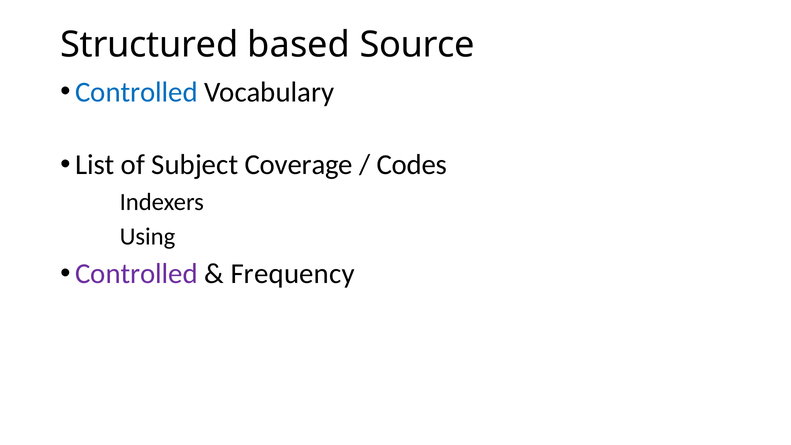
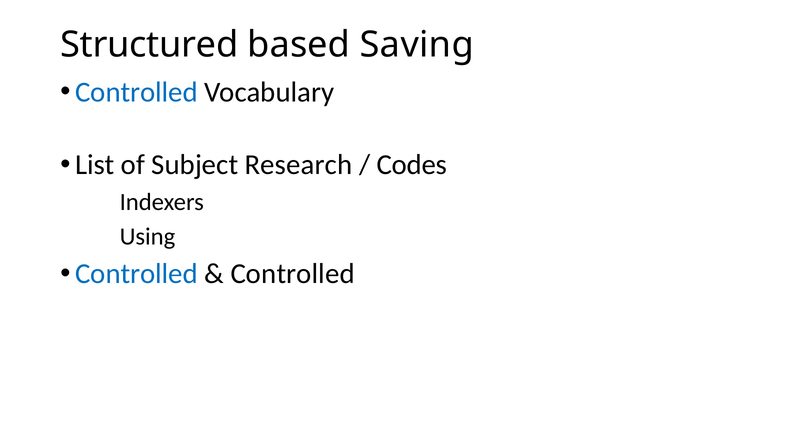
Source: Source -> Saving
Coverage: Coverage -> Research
Controlled at (136, 274) colour: purple -> blue
Frequency at (293, 274): Frequency -> Controlled
